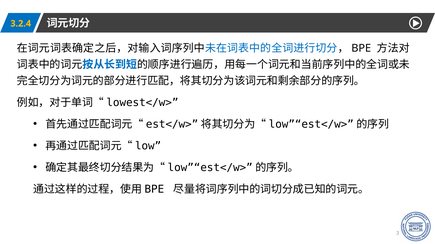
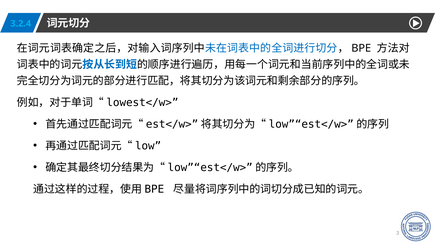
3.2.4 colour: yellow -> light blue
